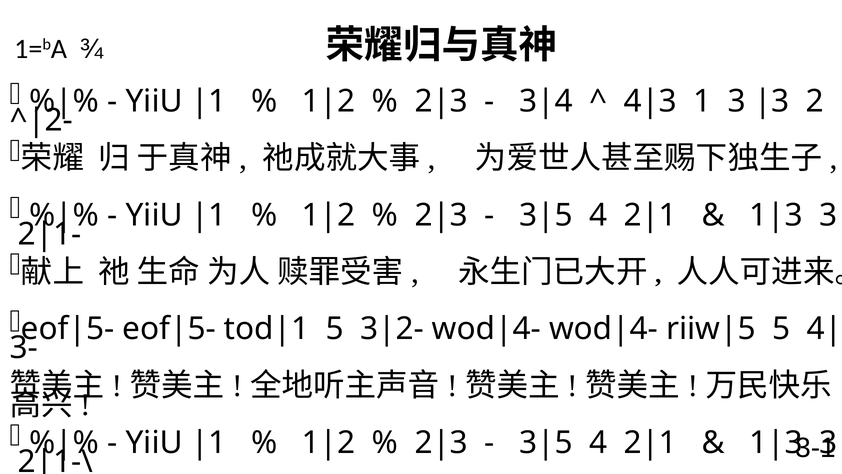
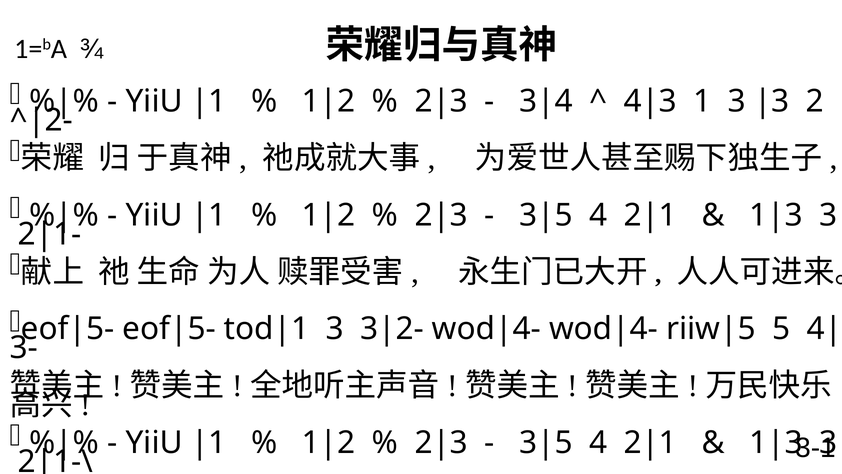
5 at (335, 329): 5 -> 3
